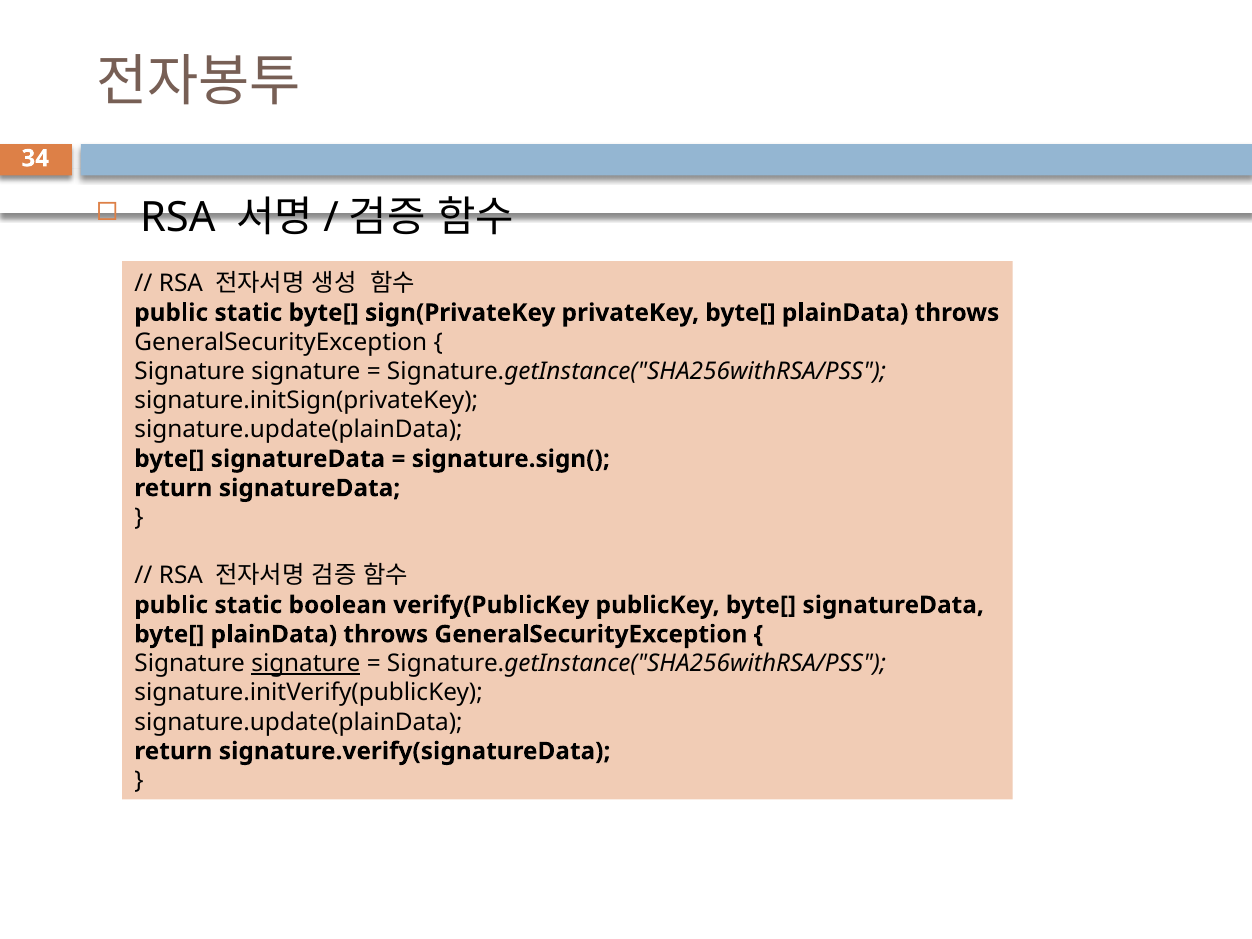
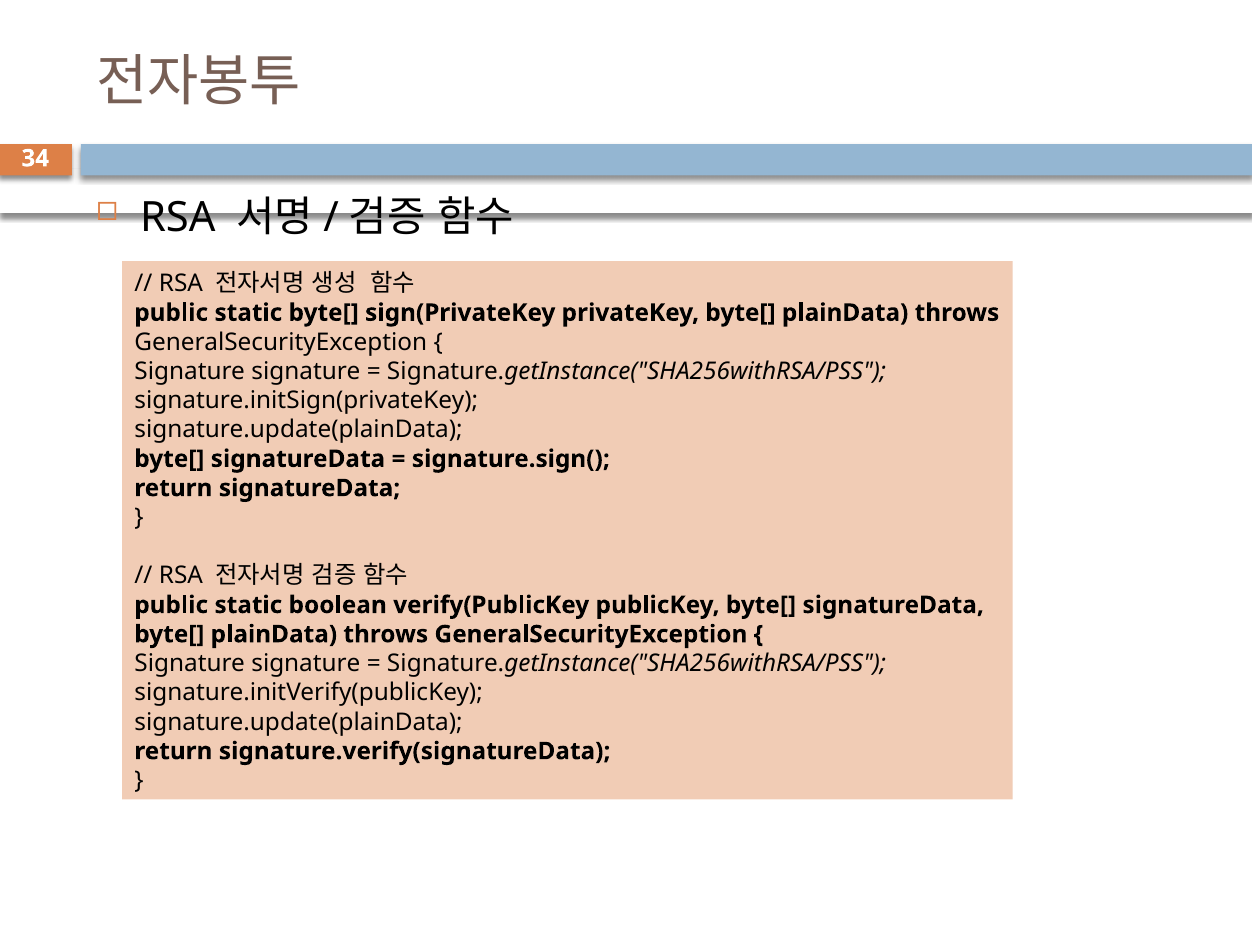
signature at (306, 664) underline: present -> none
